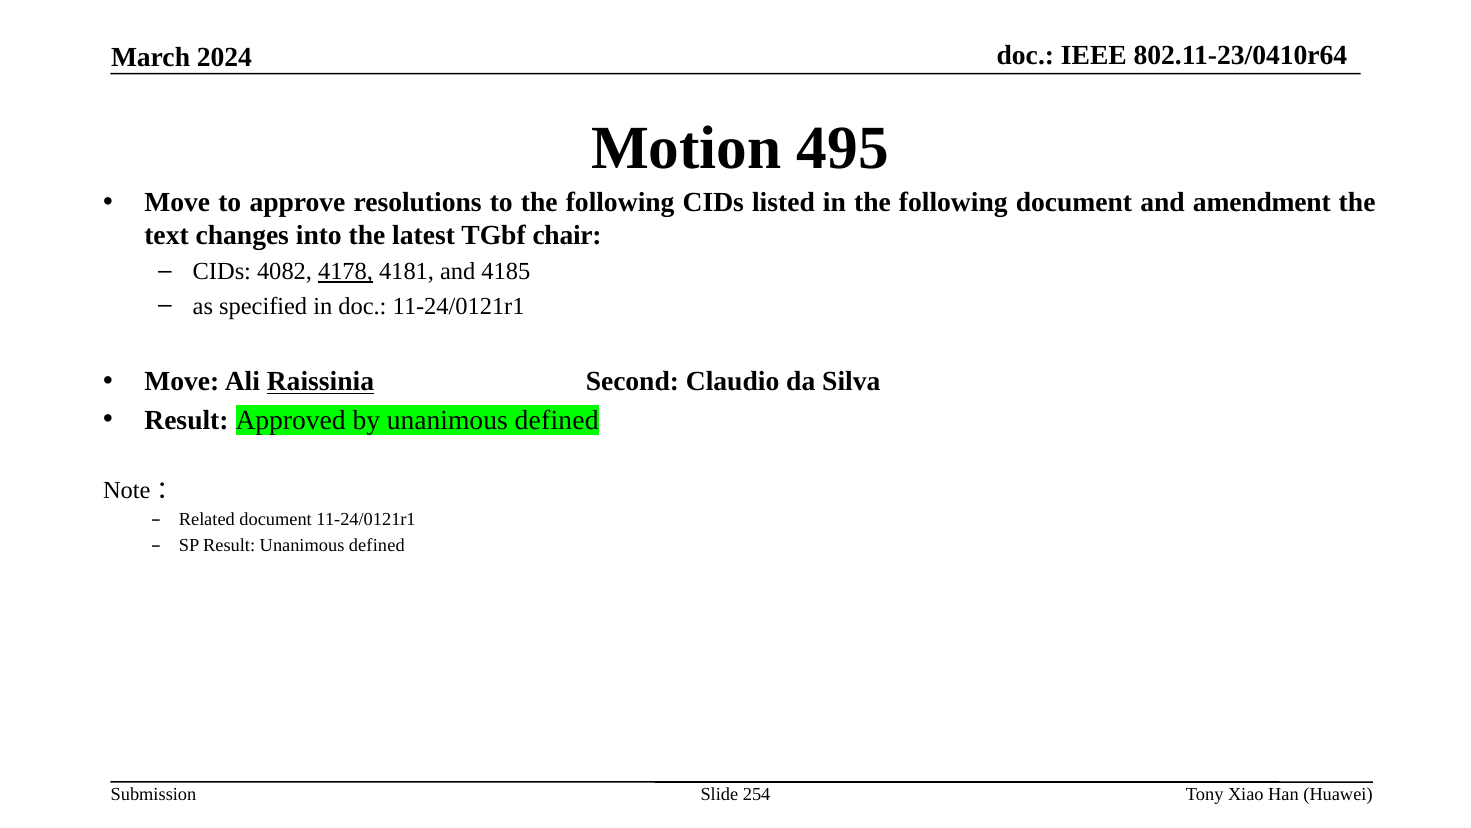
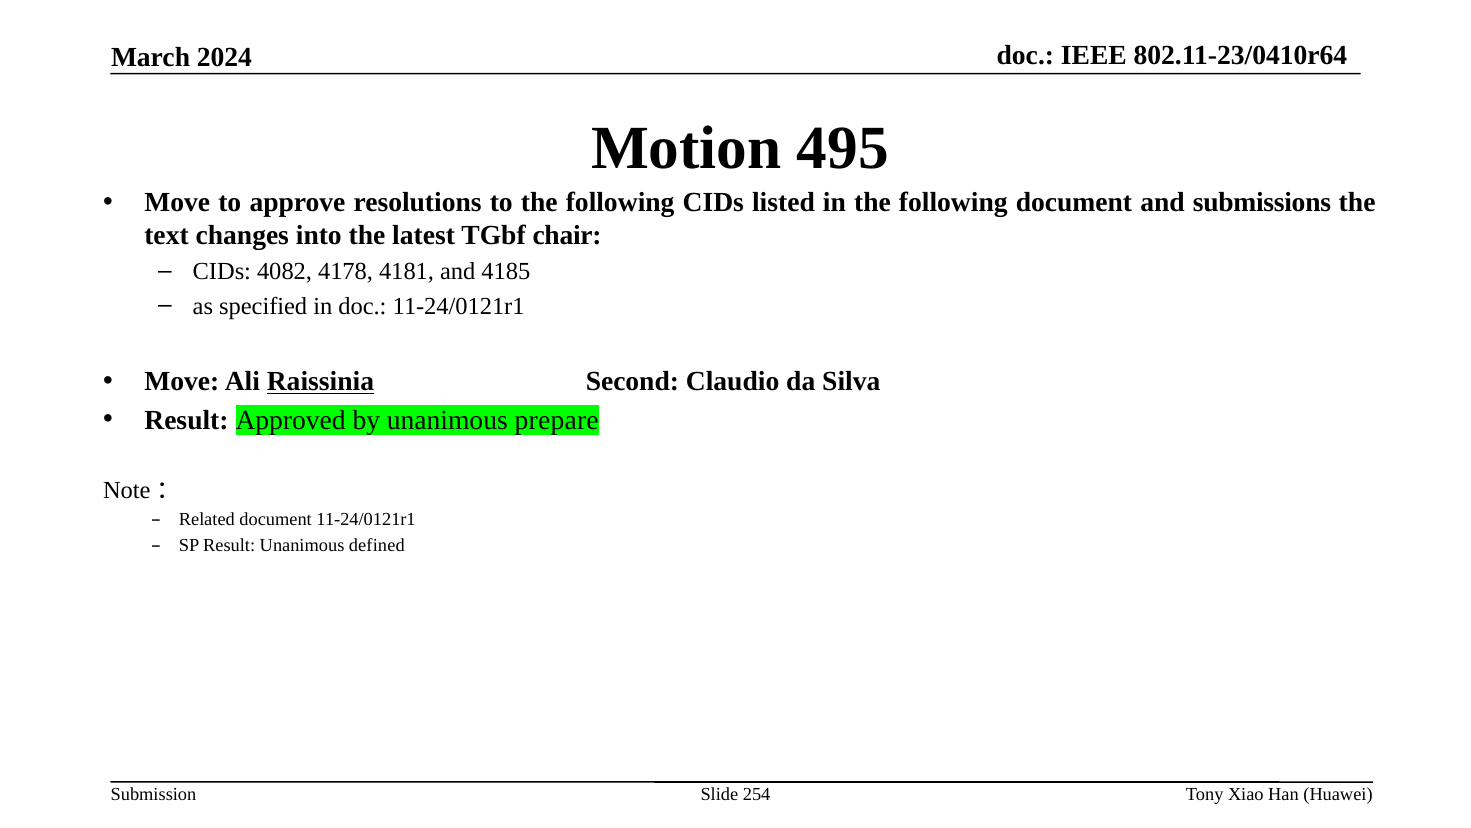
amendment: amendment -> submissions
4178 underline: present -> none
by unanimous defined: defined -> prepare
